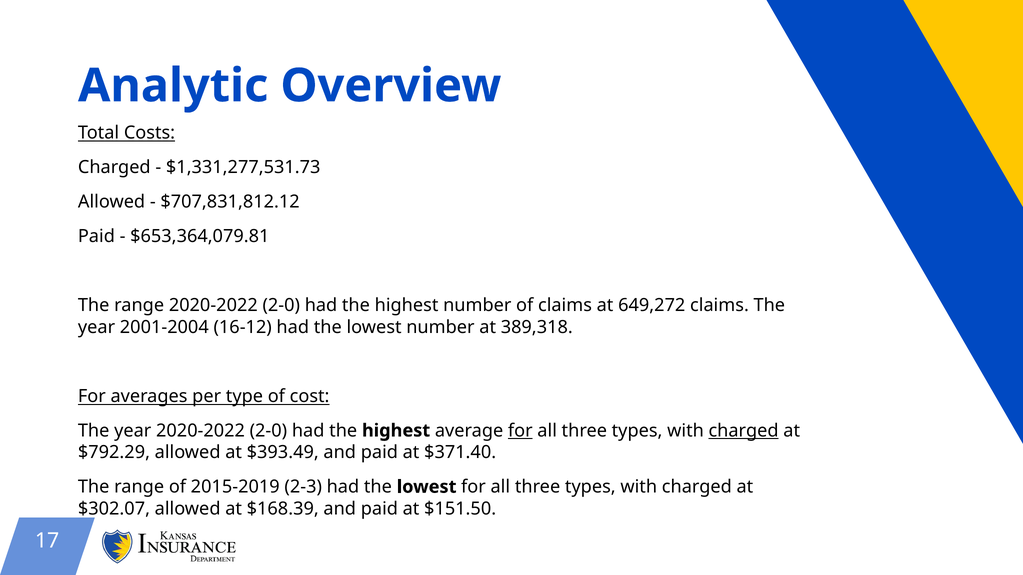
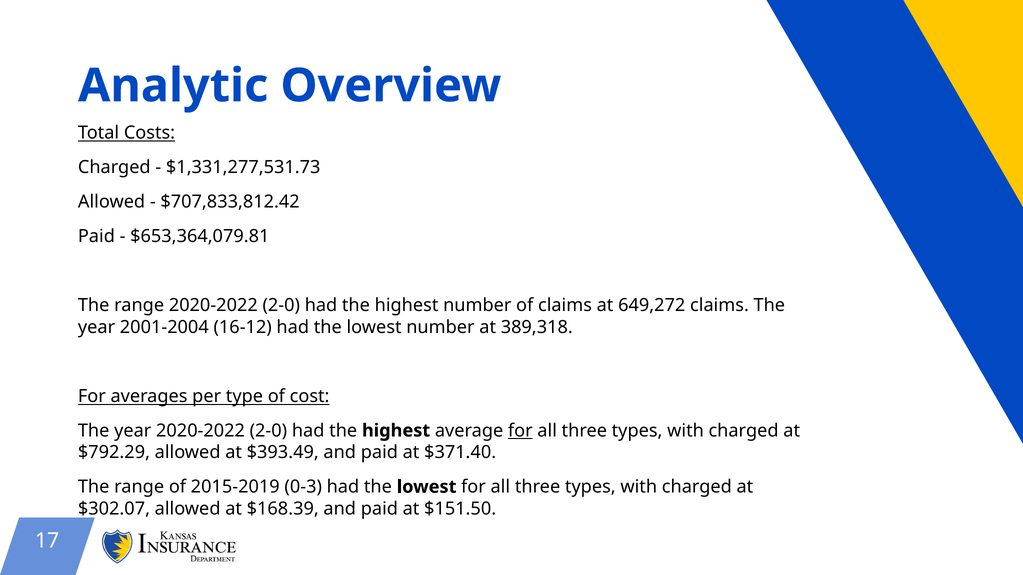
$707,831,812.12: $707,831,812.12 -> $707,833,812.42
charged at (744, 431) underline: present -> none
2-3: 2-3 -> 0-3
